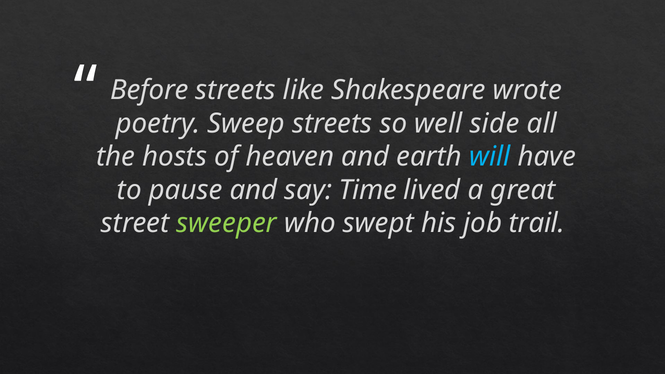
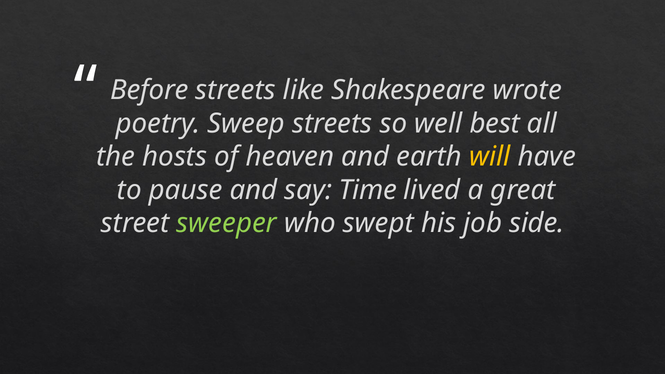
side: side -> best
will colour: light blue -> yellow
trail: trail -> side
